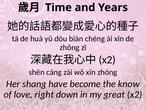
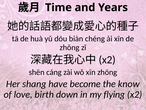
right: right -> birth
great: great -> flying
